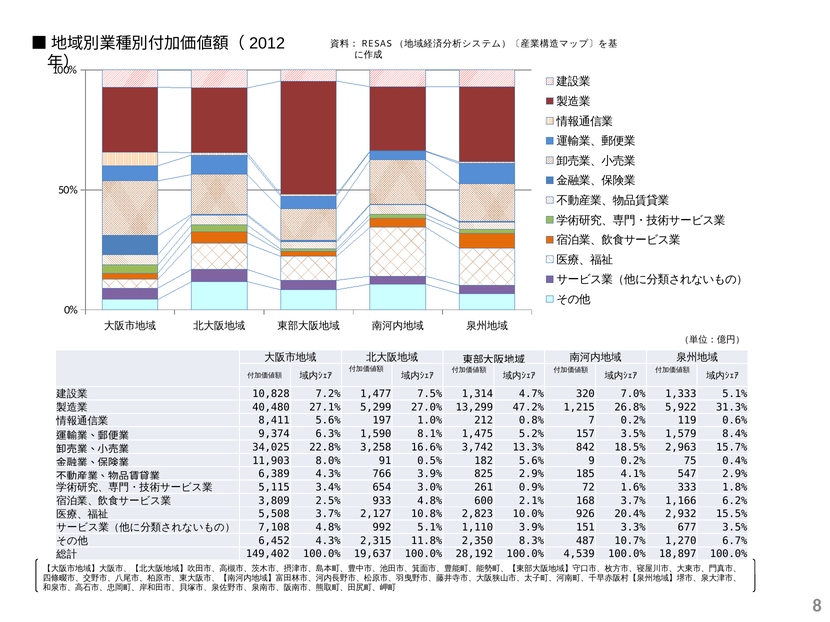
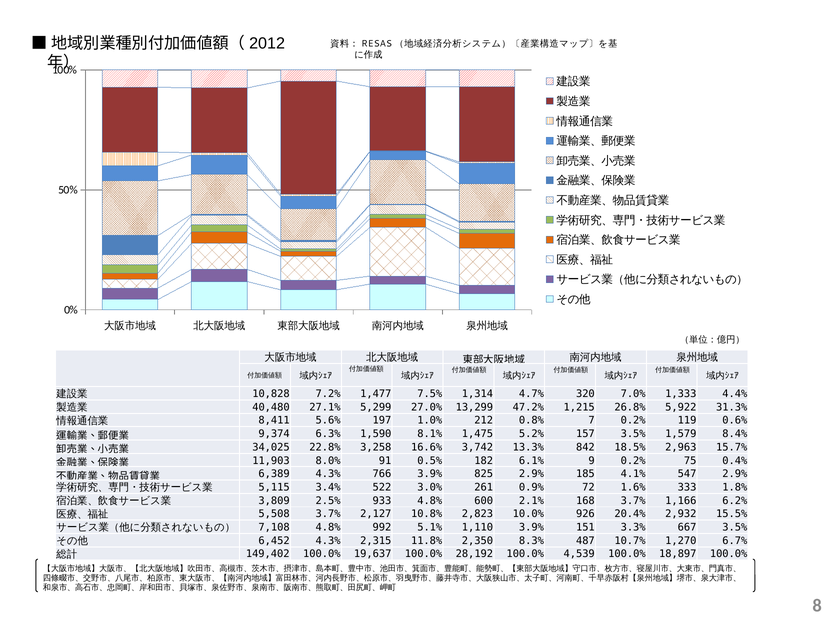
1,333 5.1%: 5.1% -> 4.4%
182 5.6%: 5.6% -> 6.1%
654: 654 -> 522
677: 677 -> 667
